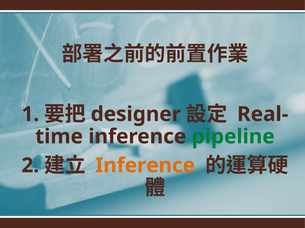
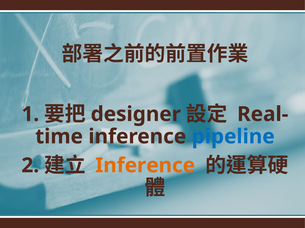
pipeline colour: green -> blue
